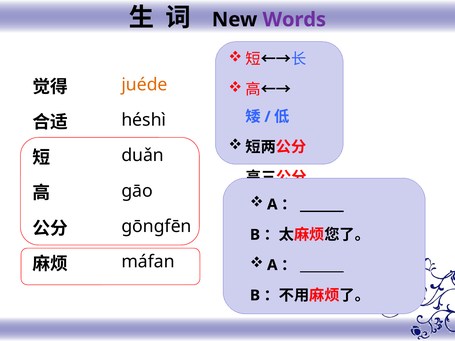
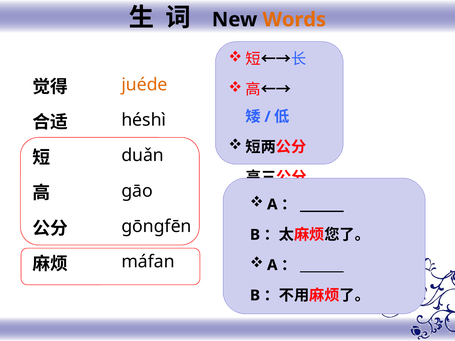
Words colour: purple -> orange
